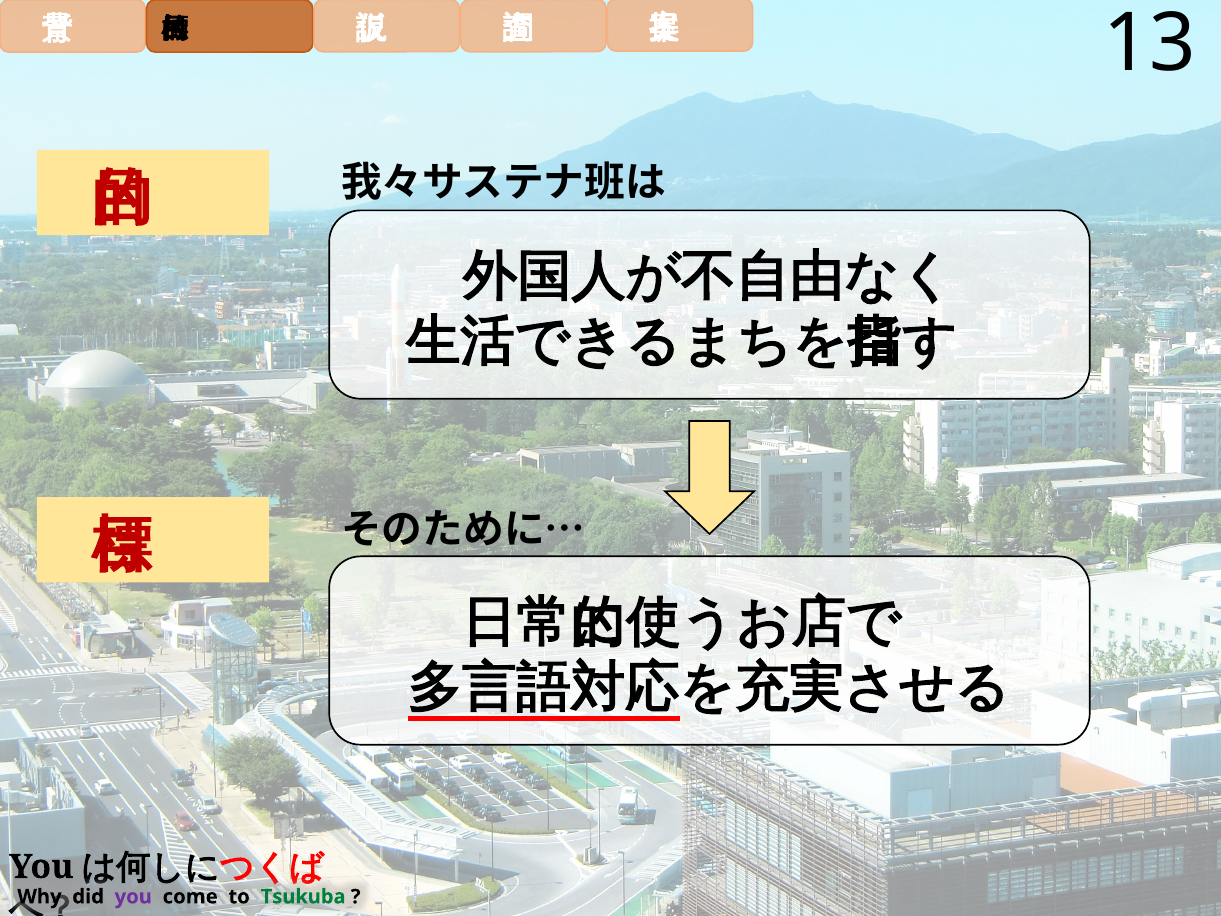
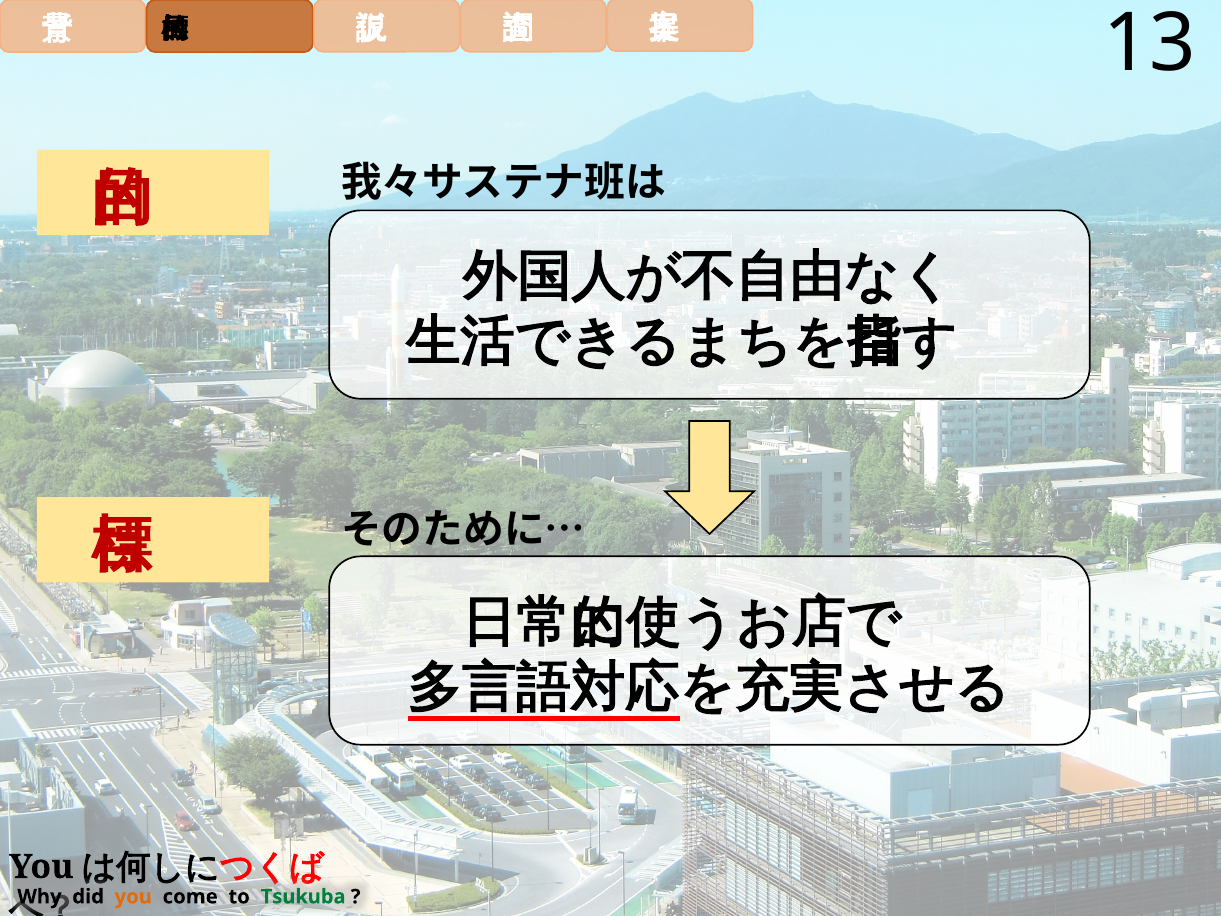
you colour: purple -> orange
